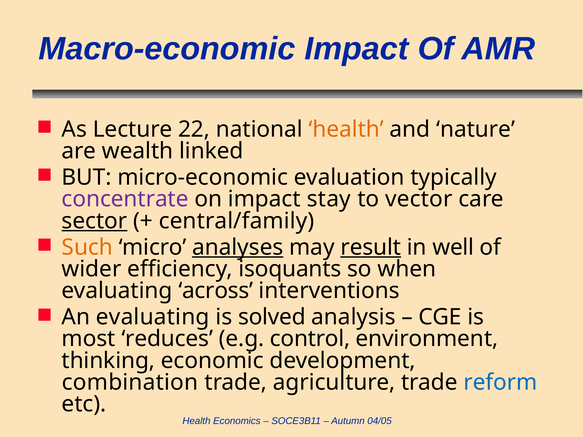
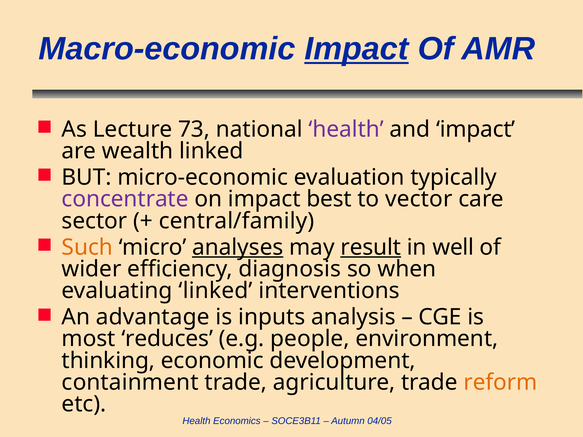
Impact at (357, 49) underline: none -> present
22: 22 -> 73
health at (346, 129) colour: orange -> purple
and nature: nature -> impact
stay: stay -> best
sector underline: present -> none
isoquants: isoquants -> diagnosis
evaluating across: across -> linked
An evaluating: evaluating -> advantage
solved: solved -> inputs
control: control -> people
combination: combination -> containment
reform colour: blue -> orange
